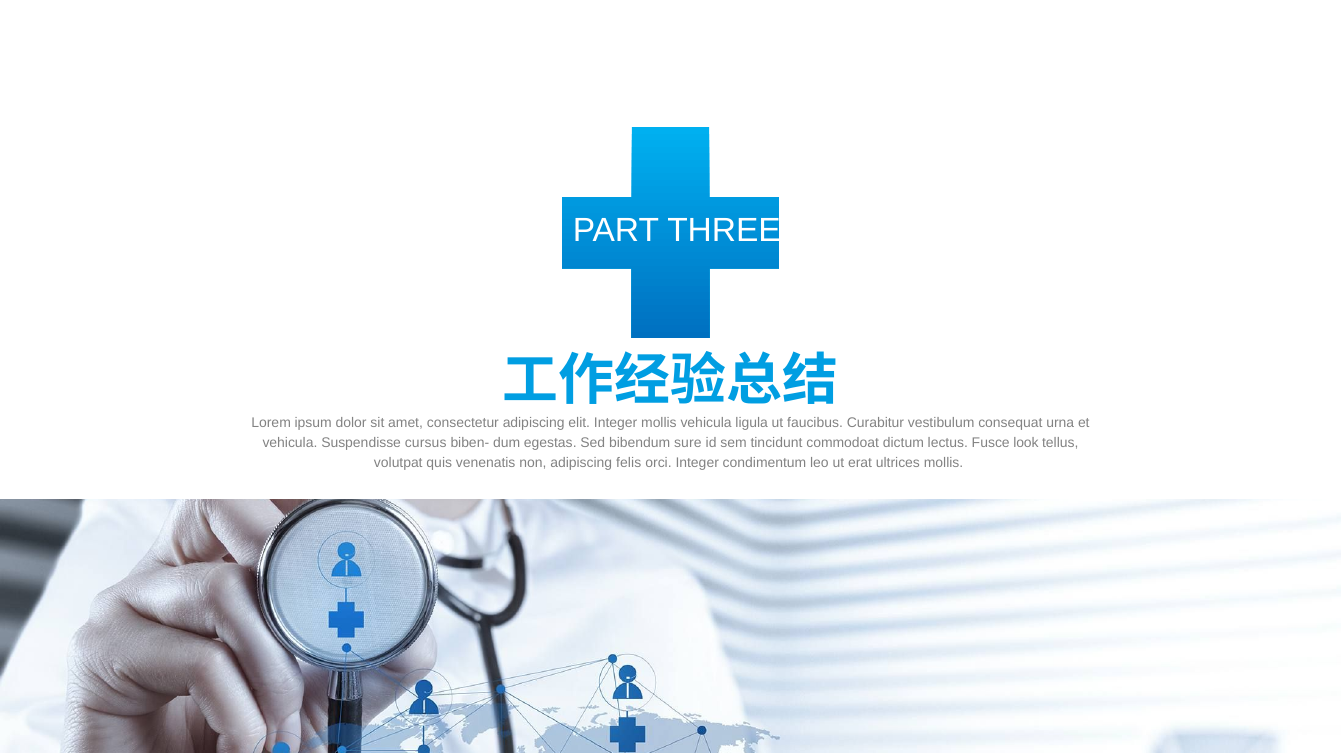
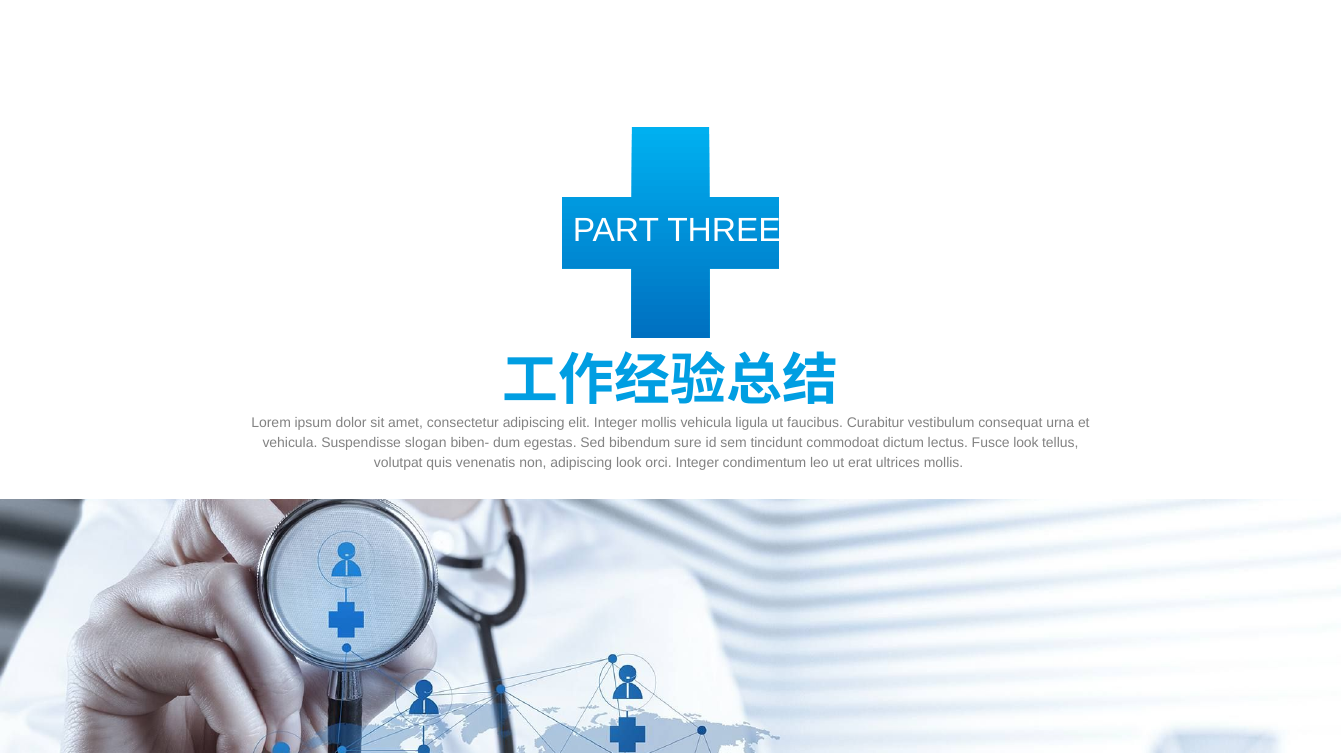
cursus: cursus -> slogan
adipiscing felis: felis -> look
